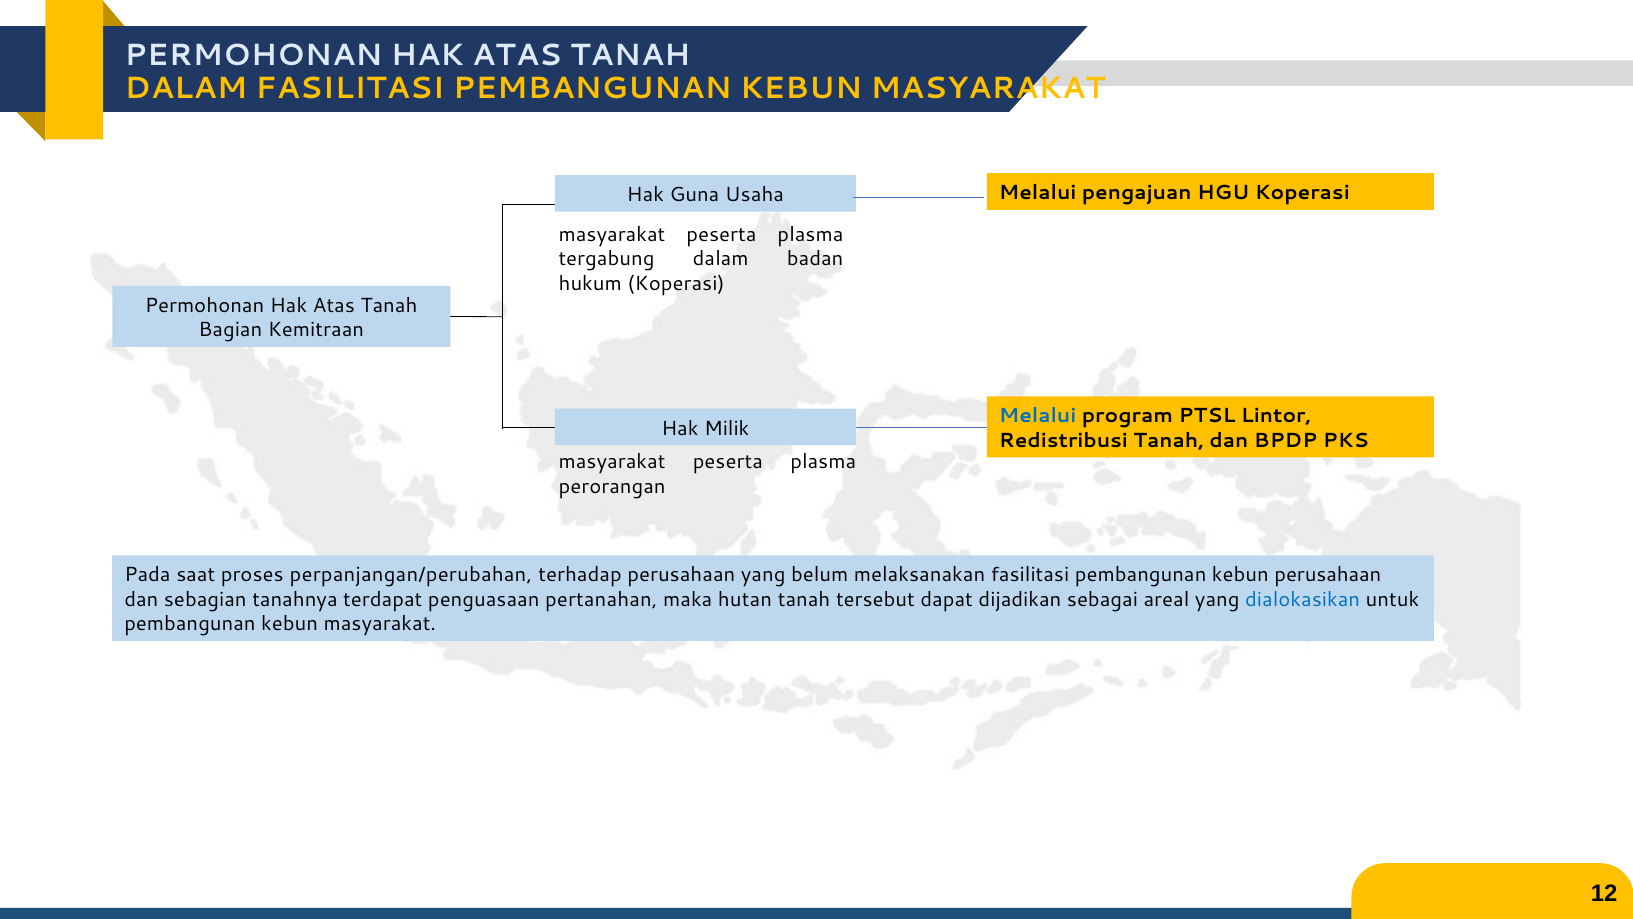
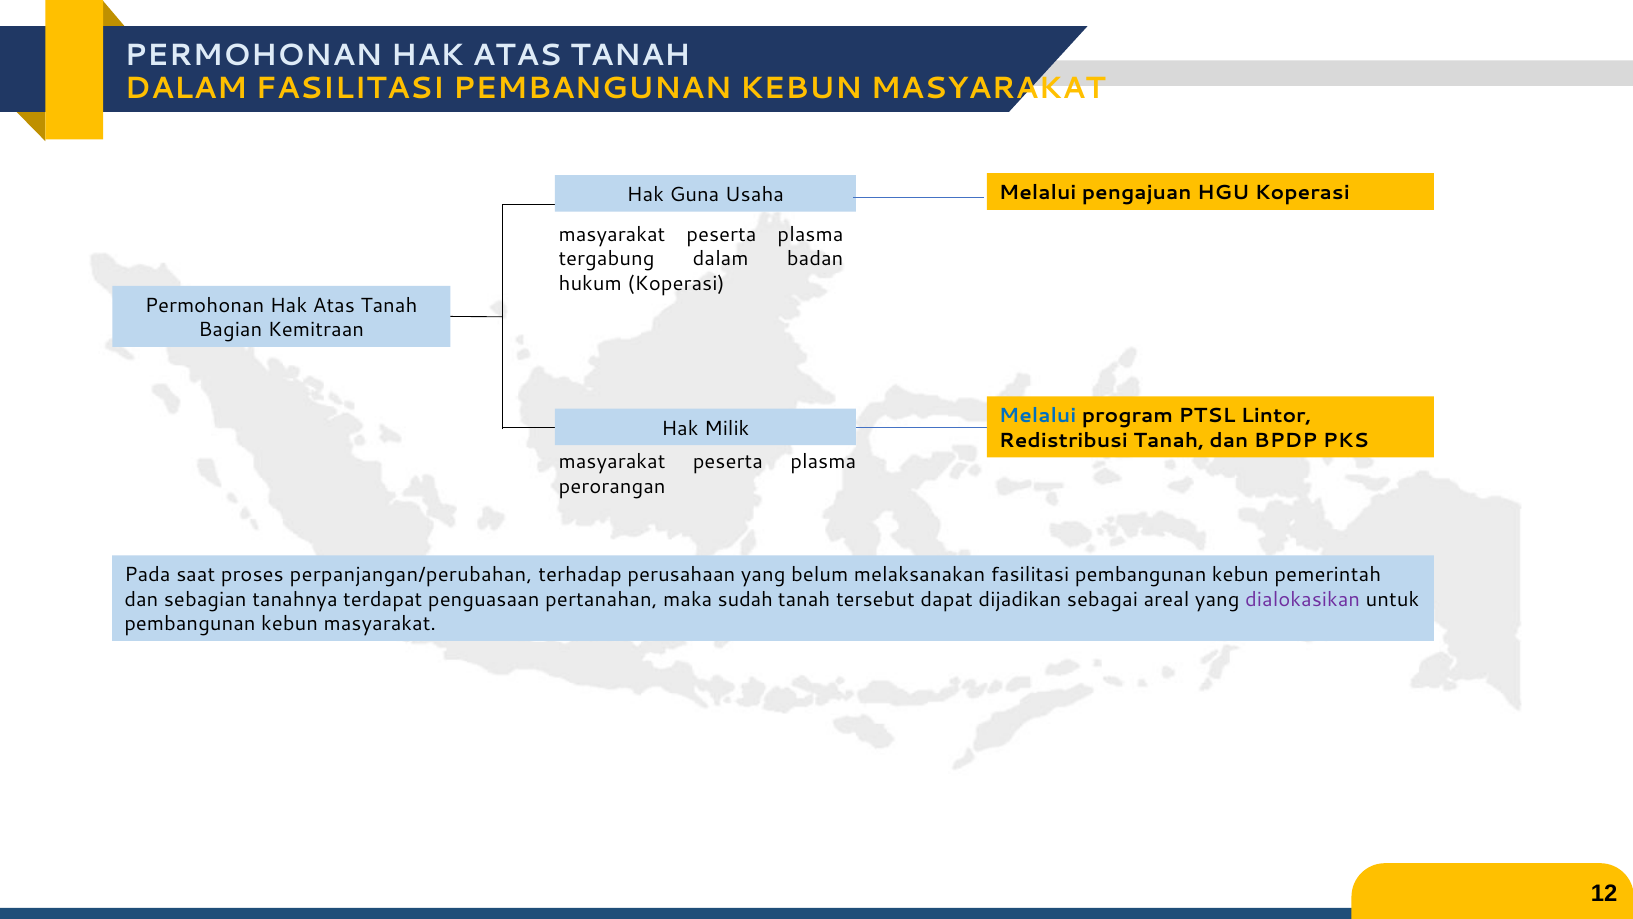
kebun perusahaan: perusahaan -> pemerintah
hutan: hutan -> sudah
dialokasikan colour: blue -> purple
